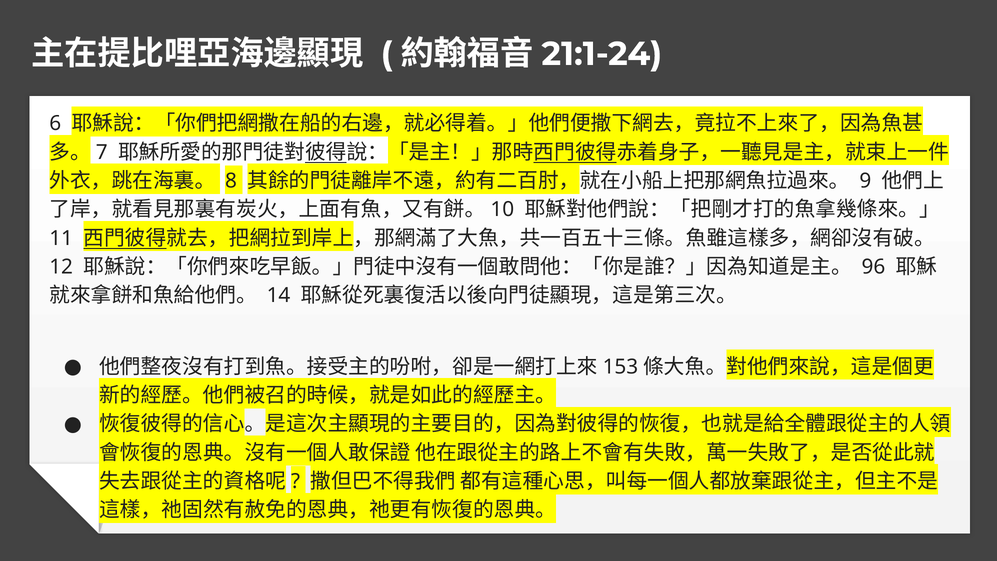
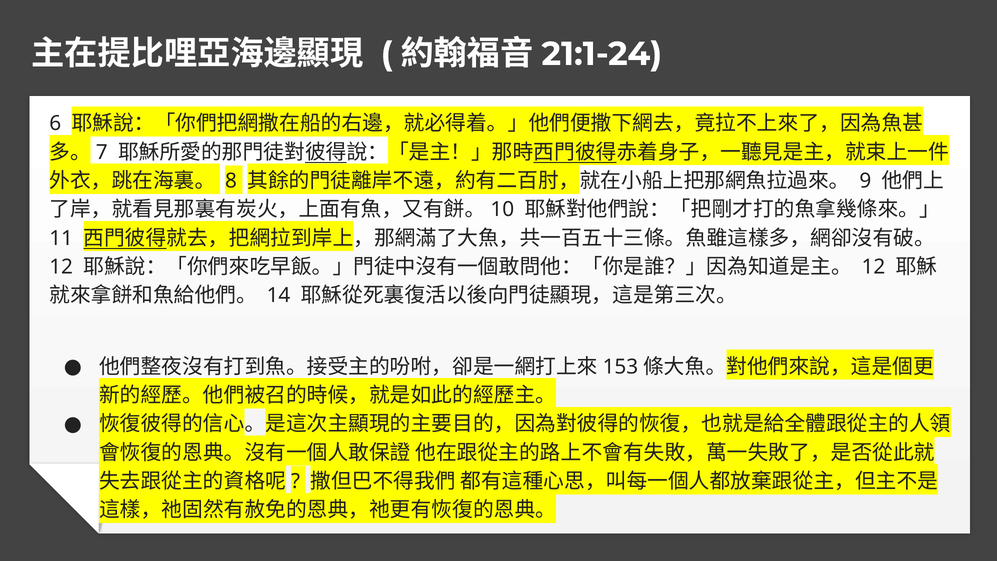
96 at (873, 267): 96 -> 12
